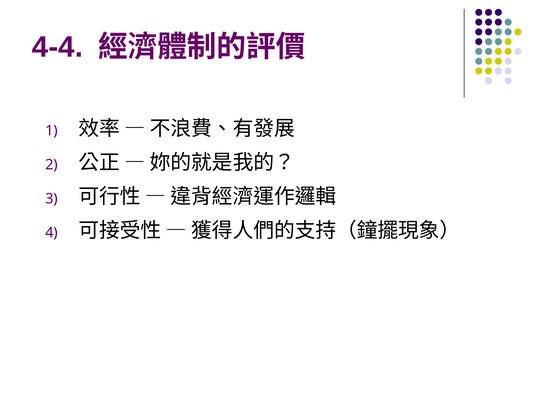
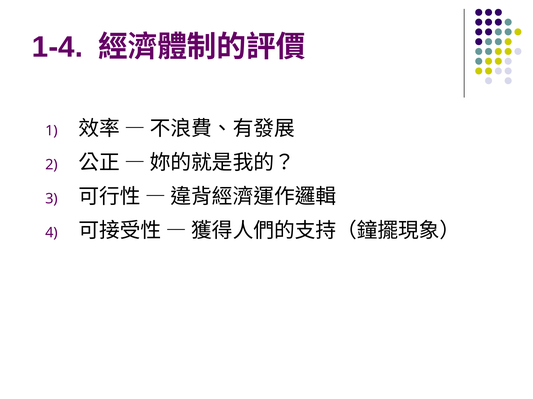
4-4: 4-4 -> 1-4
